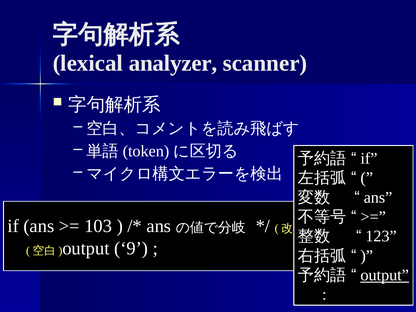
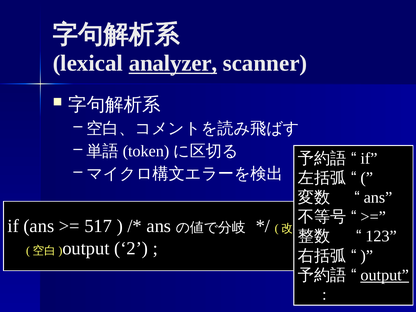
analyzer underline: none -> present
103: 103 -> 517
9: 9 -> 2
